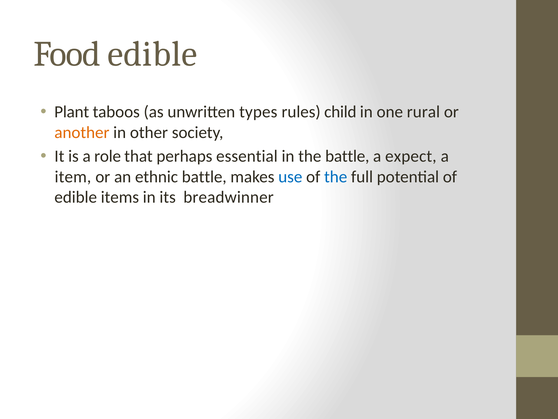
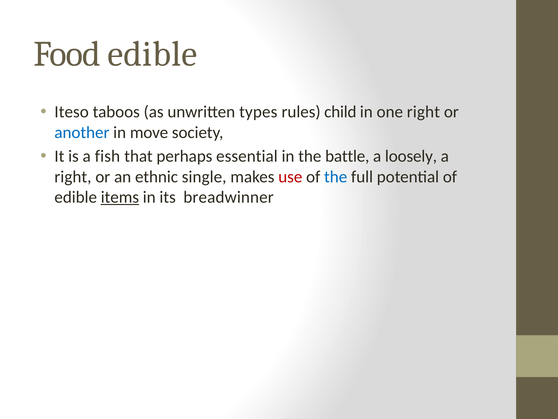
Plant: Plant -> Iteso
one rural: rural -> right
another colour: orange -> blue
other: other -> move
role: role -> fish
expect: expect -> loosely
item at (73, 177): item -> right
ethnic battle: battle -> single
use colour: blue -> red
items underline: none -> present
